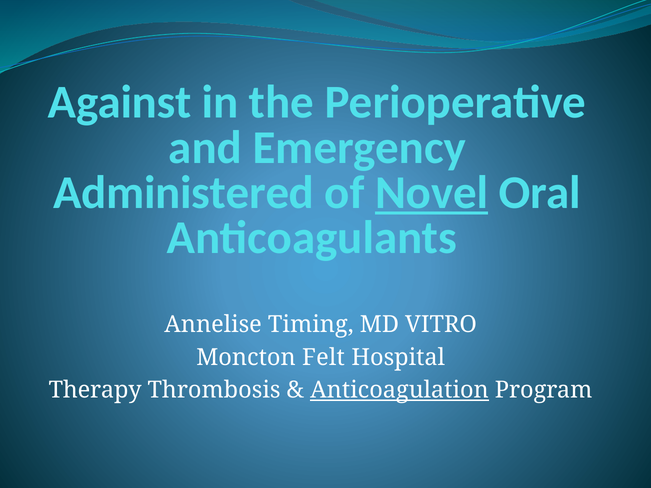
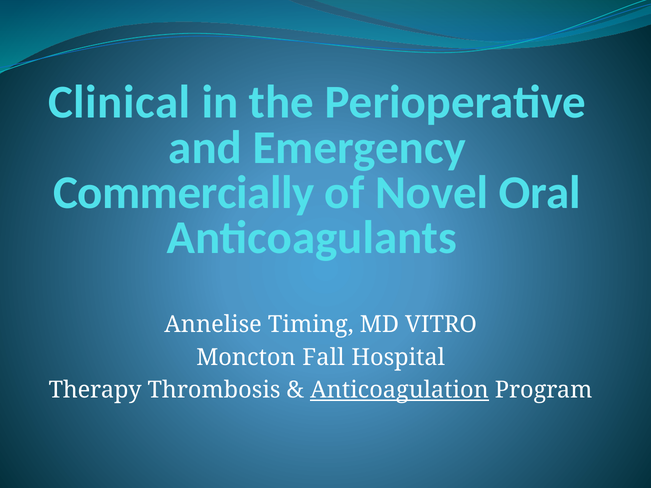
Against: Against -> Clinical
Administered: Administered -> Commercially
Novel underline: present -> none
Felt: Felt -> Fall
